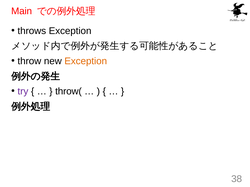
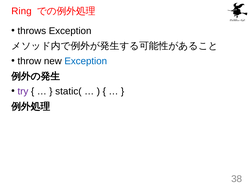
Main: Main -> Ring
Exception at (86, 61) colour: orange -> blue
throw(: throw( -> static(
